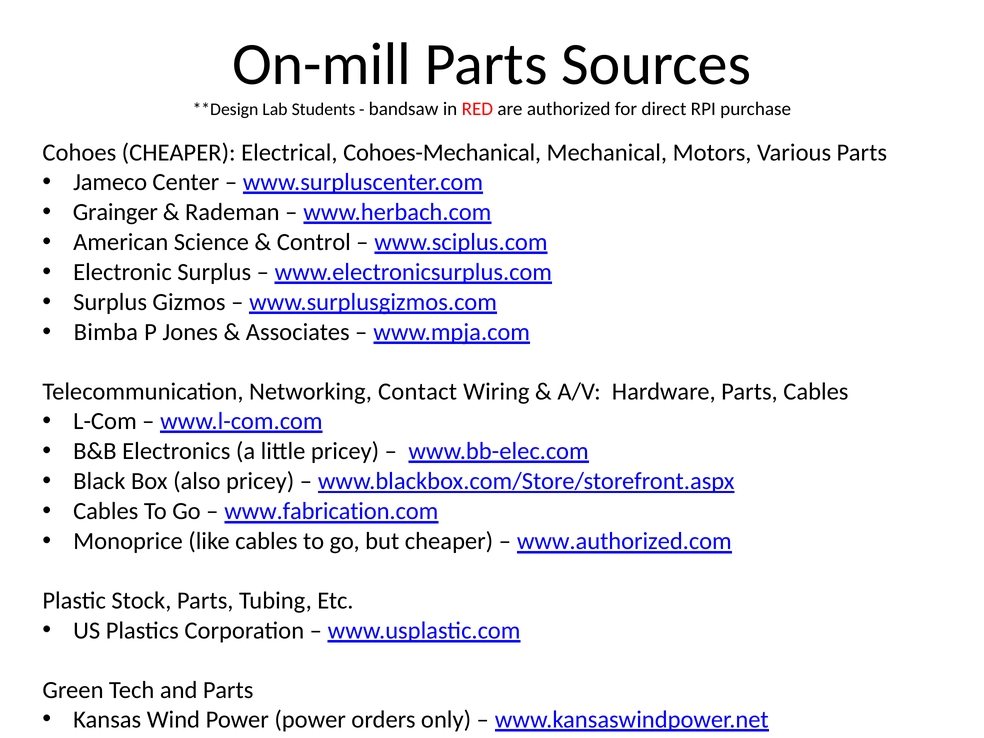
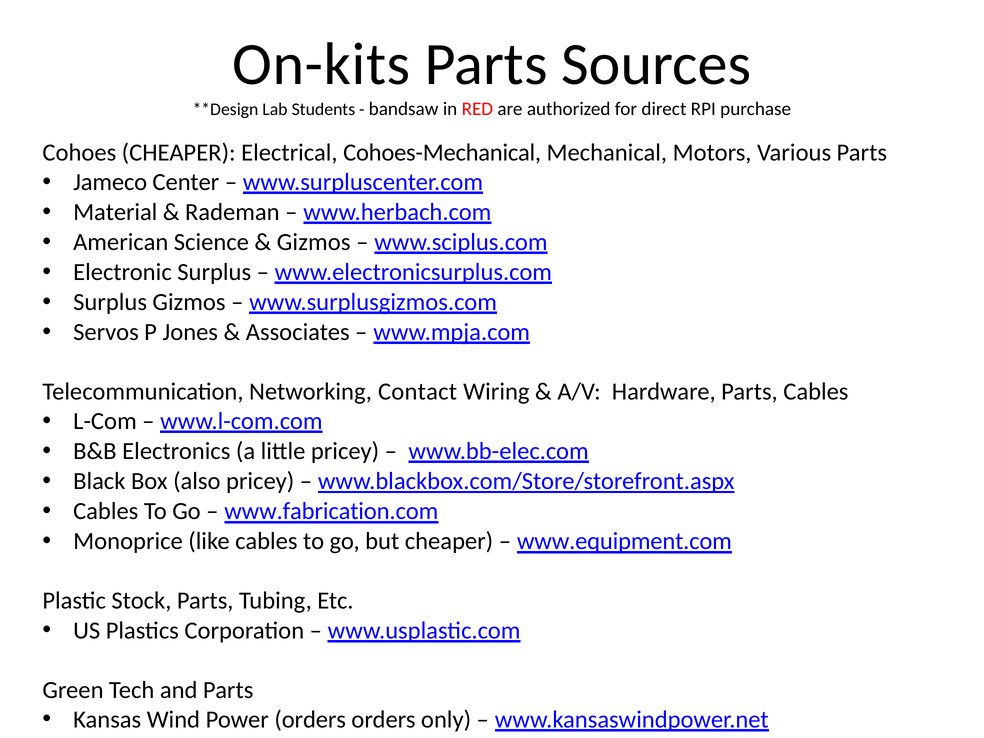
On-mill: On-mill -> On-kits
Grainger: Grainger -> Material
Control at (314, 242): Control -> Gizmos
Bimba: Bimba -> Servos
www.authorized.com: www.authorized.com -> www.equipment.com
Power power: power -> orders
